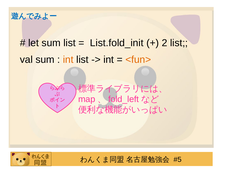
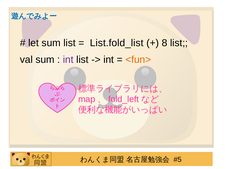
List.fold_init: List.fold_init -> List.fold_list
2: 2 -> 8
int at (68, 60) colour: orange -> purple
